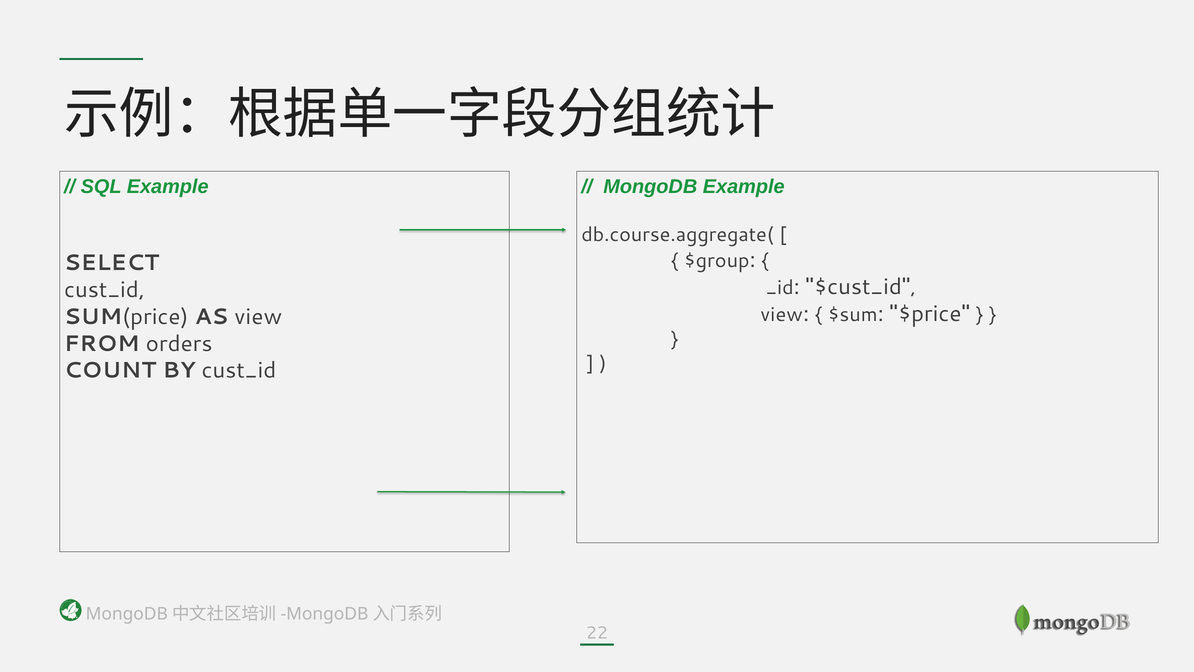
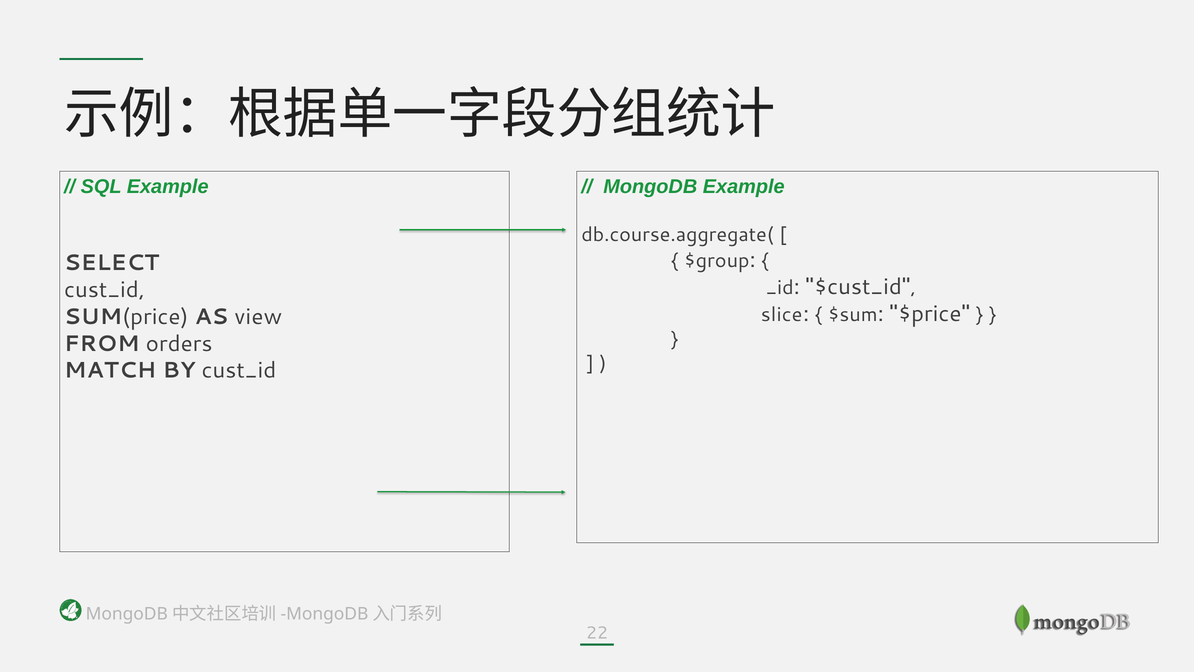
view at (782, 314): view -> slice
COUNT: COUNT -> MATCH
